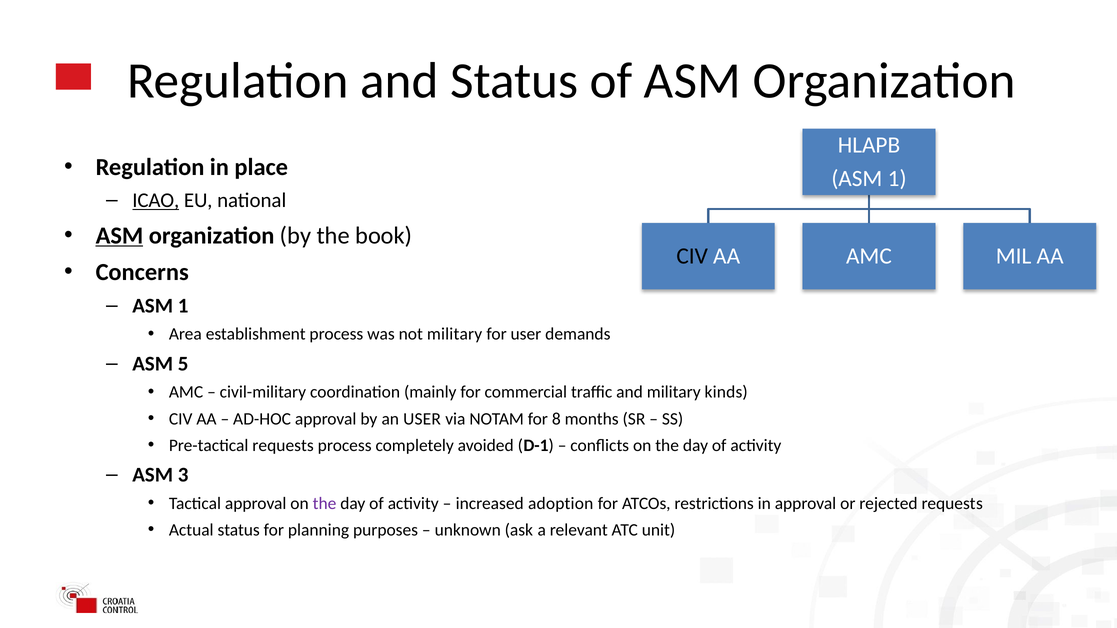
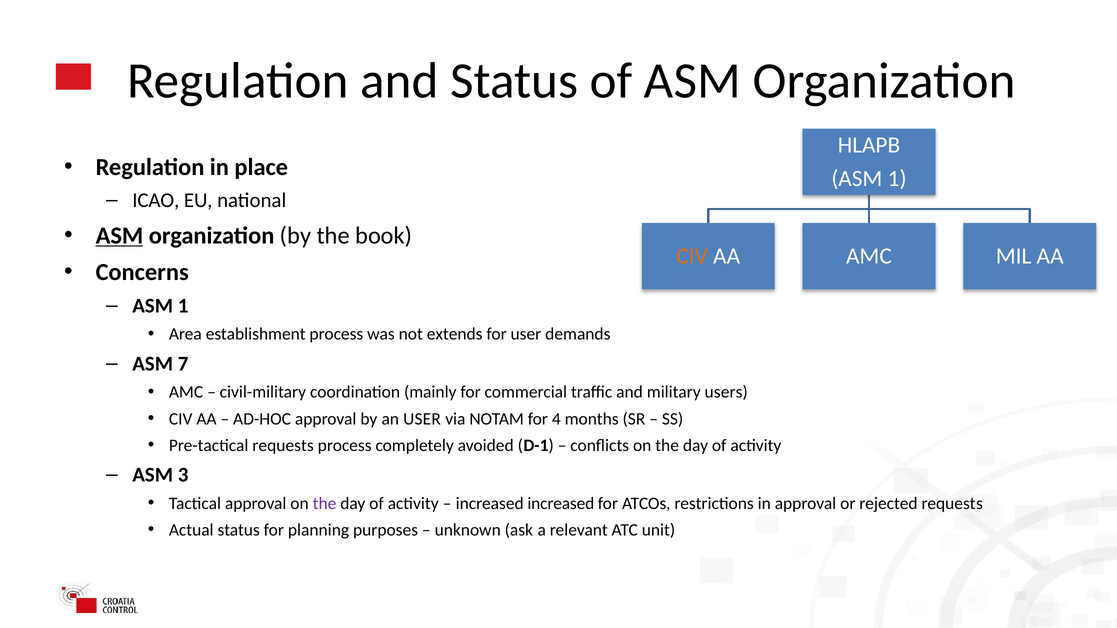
ICAO underline: present -> none
CIV at (692, 256) colour: black -> orange
not military: military -> extends
5: 5 -> 7
kinds: kinds -> users
8: 8 -> 4
increased adoption: adoption -> increased
